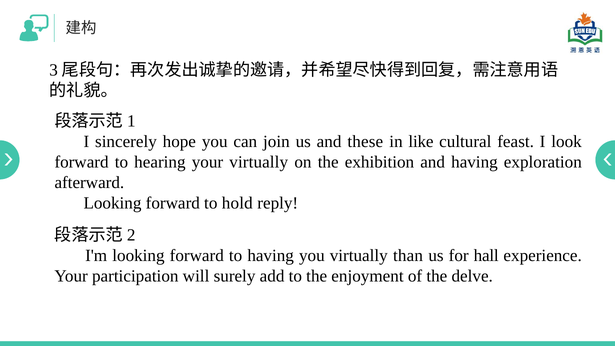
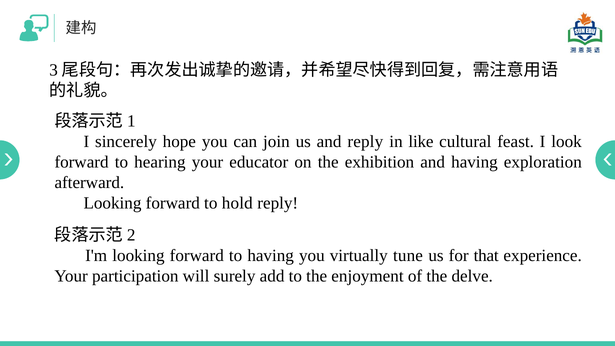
and these: these -> reply
your virtually: virtually -> educator
than: than -> tune
hall: hall -> that
